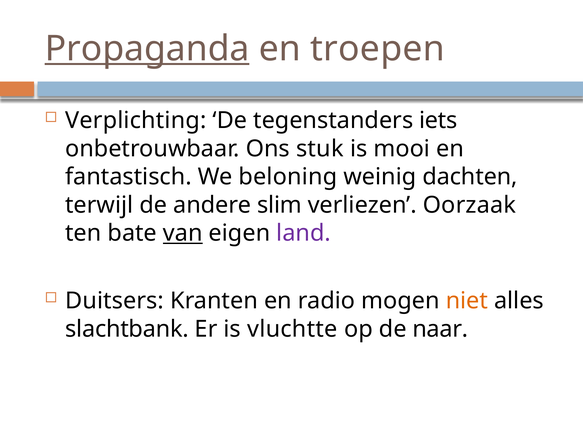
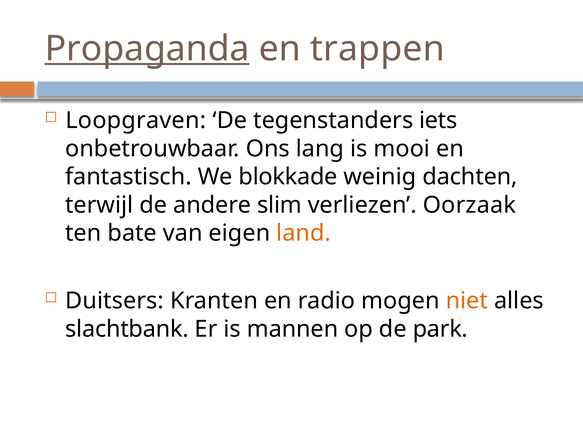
troepen: troepen -> trappen
Verplichting: Verplichting -> Loopgraven
stuk: stuk -> lang
beloning: beloning -> blokkade
van underline: present -> none
land colour: purple -> orange
vluchtte: vluchtte -> mannen
naar: naar -> park
